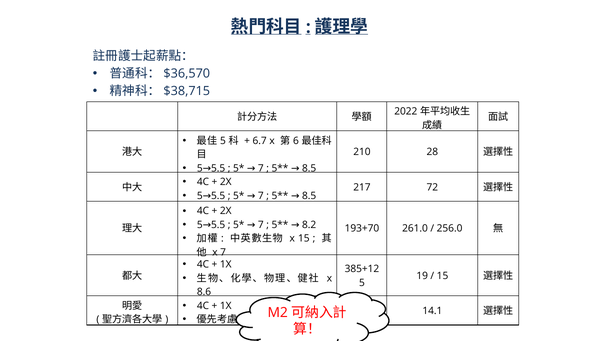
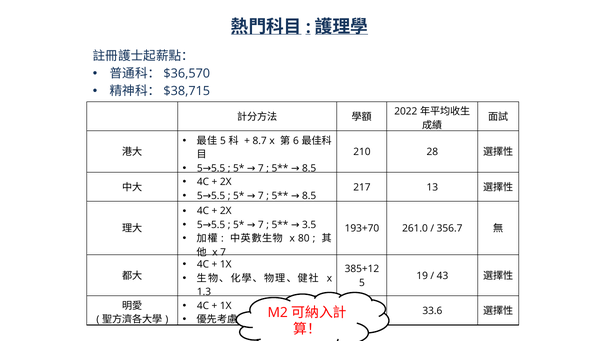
6.7: 6.7 -> 8.7
72: 72 -> 13
8.2: 8.2 -> 3.5
256.0: 256.0 -> 356.7
x 15: 15 -> 80
15 at (443, 276): 15 -> 43
8.6: 8.6 -> 1.3
14.1: 14.1 -> 33.6
